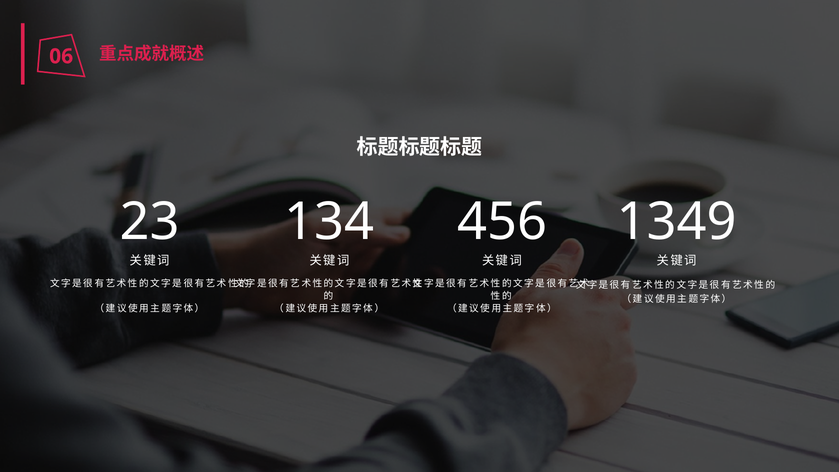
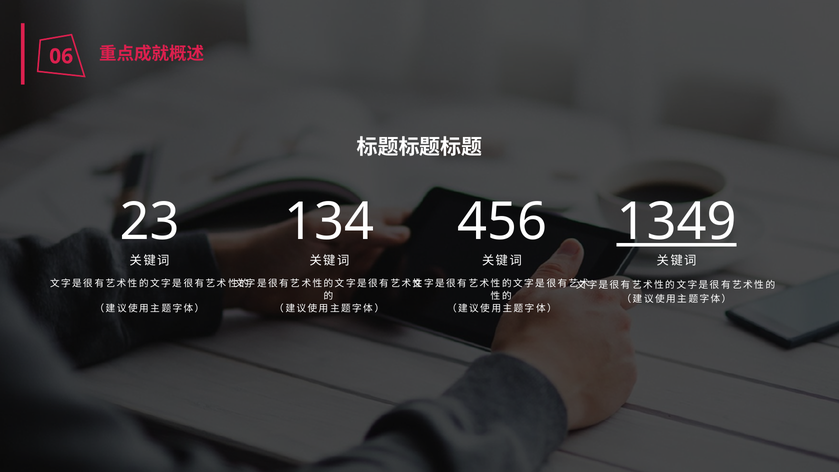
1349 underline: none -> present
